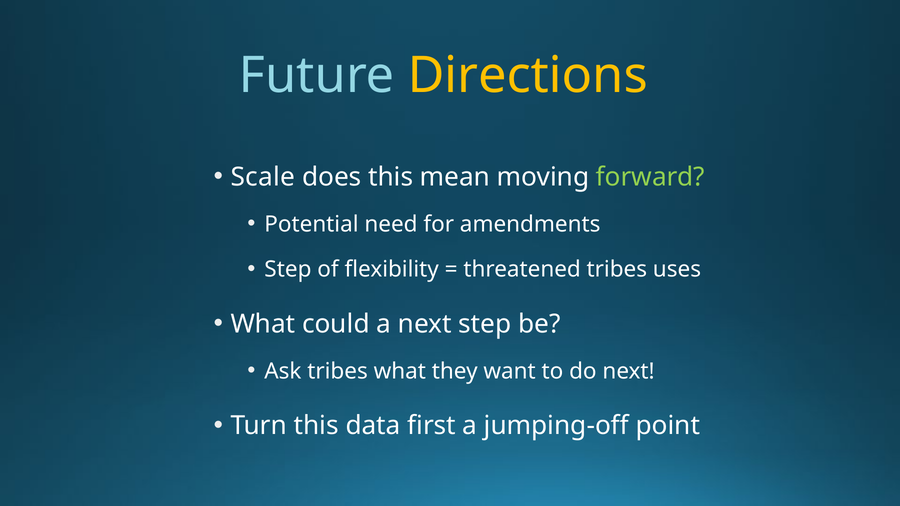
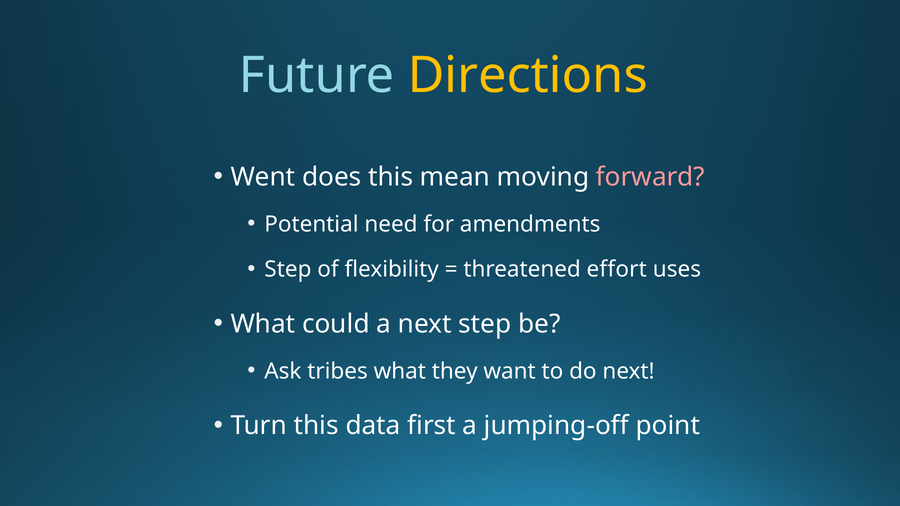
Scale: Scale -> Went
forward colour: light green -> pink
threatened tribes: tribes -> effort
